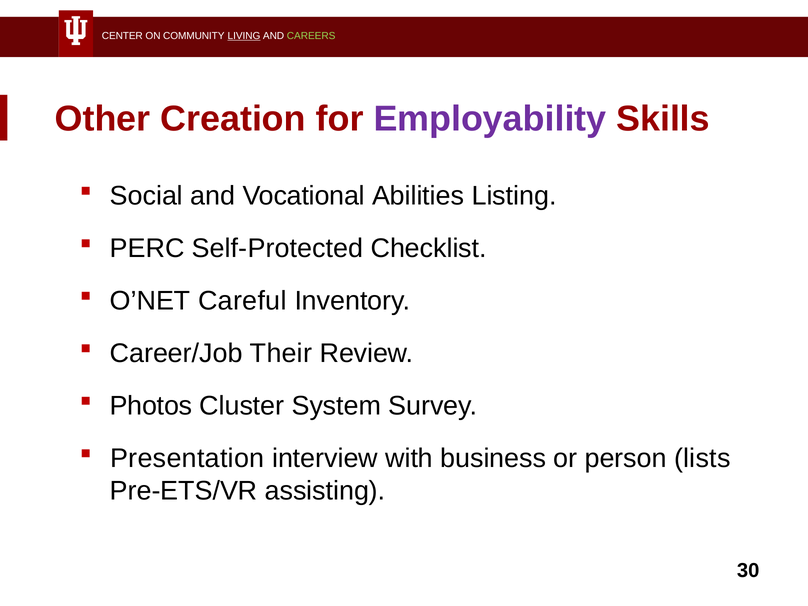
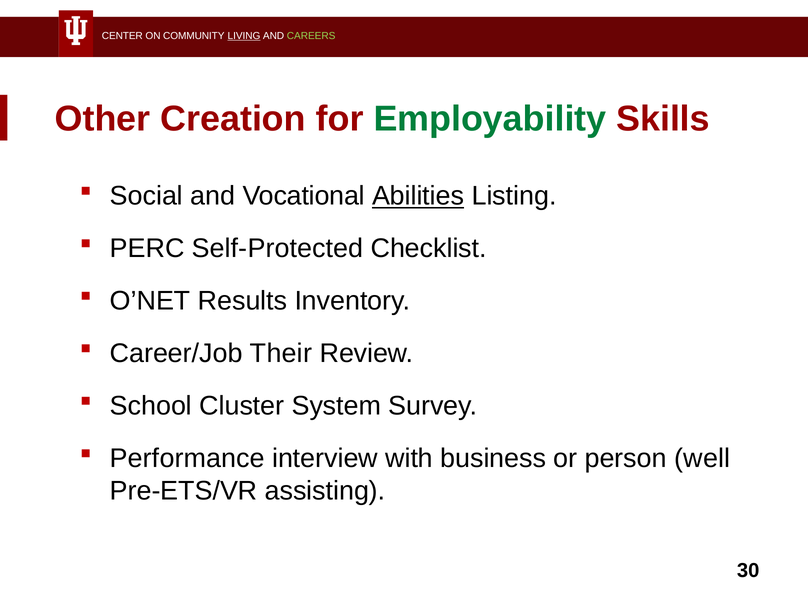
Employability colour: purple -> green
Abilities underline: none -> present
Careful: Careful -> Results
Photos: Photos -> School
Presentation: Presentation -> Performance
lists: lists -> well
